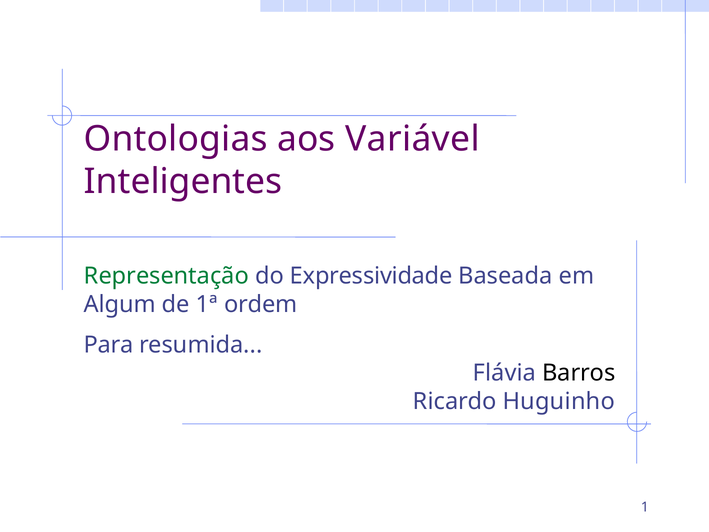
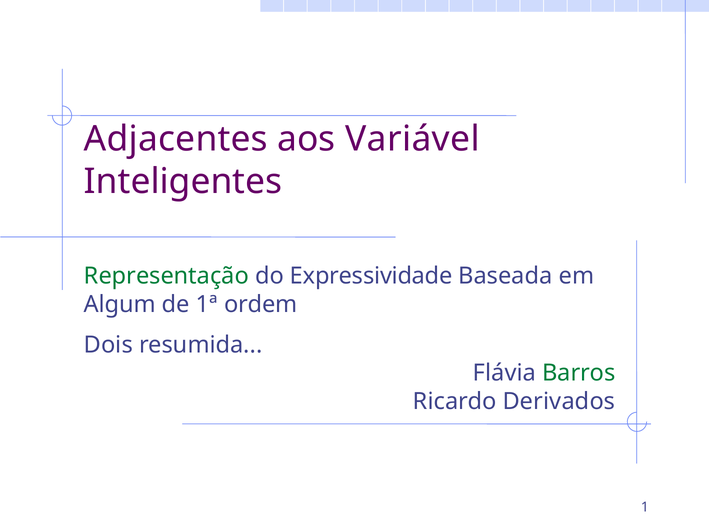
Ontologias: Ontologias -> Adjacentes
Para: Para -> Dois
Barros colour: black -> green
Huguinho: Huguinho -> Derivados
